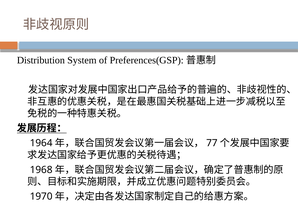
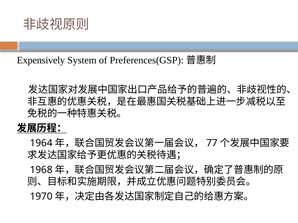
Distribution: Distribution -> Expensively
